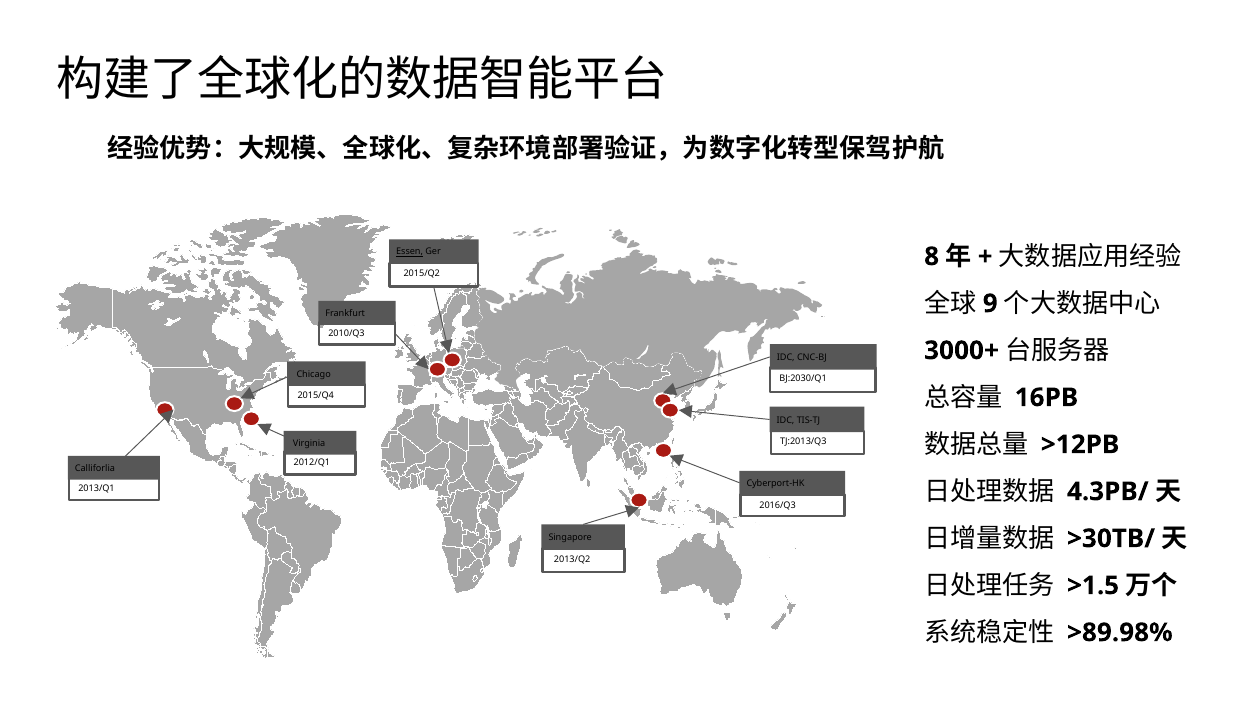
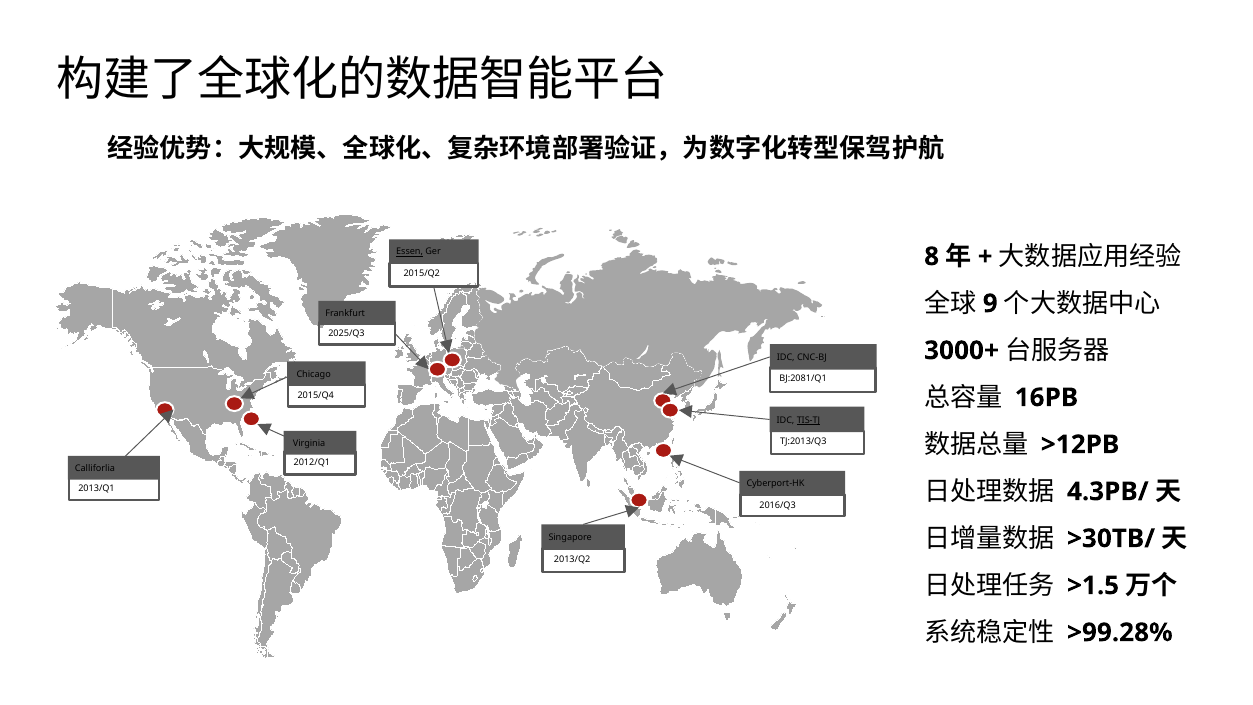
2010/Q3: 2010/Q3 -> 2025/Q3
BJ:2030/Q1: BJ:2030/Q1 -> BJ:2081/Q1
TIS-TJ underline: none -> present
>89.98%: >89.98% -> >99.28%
